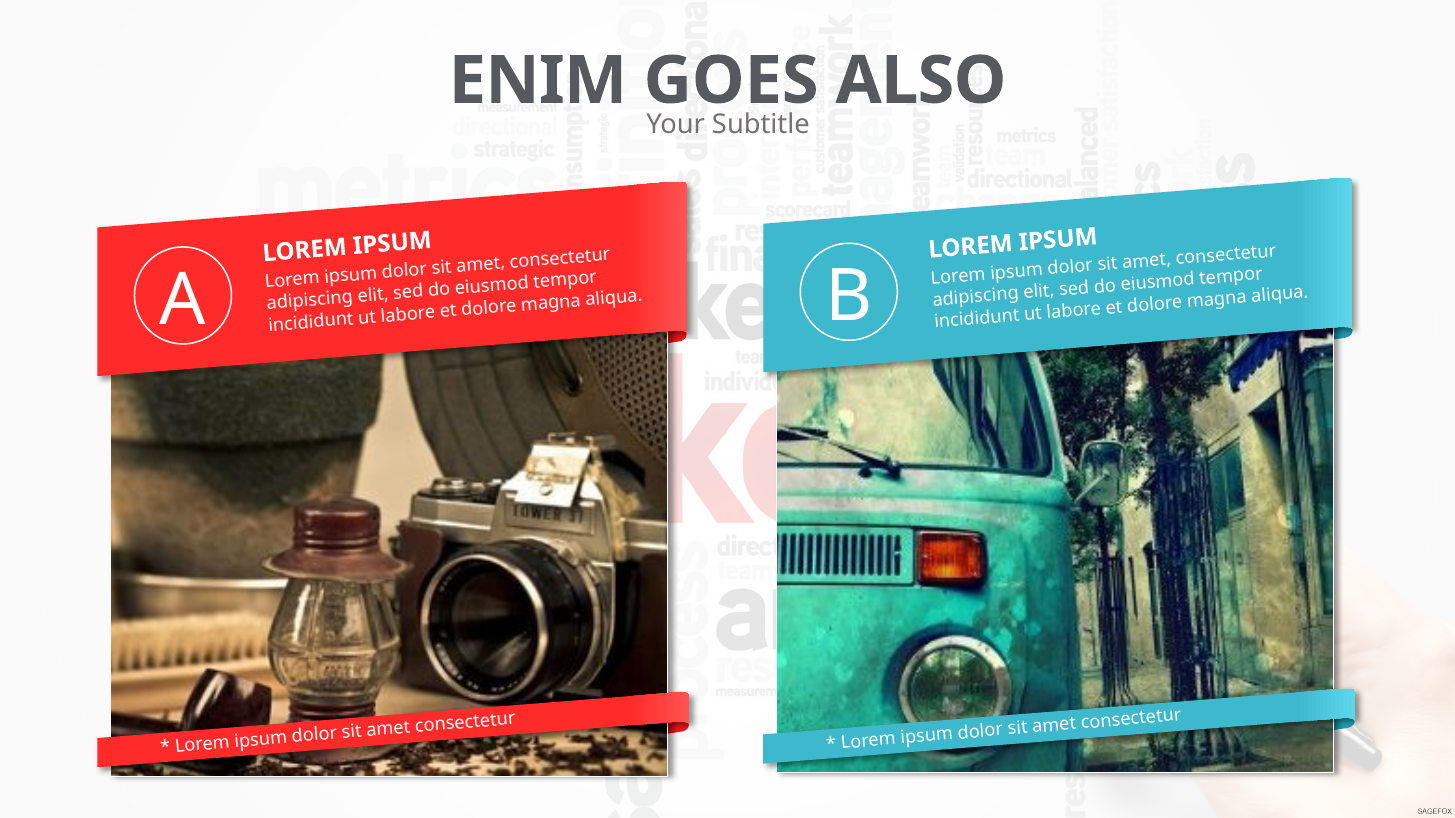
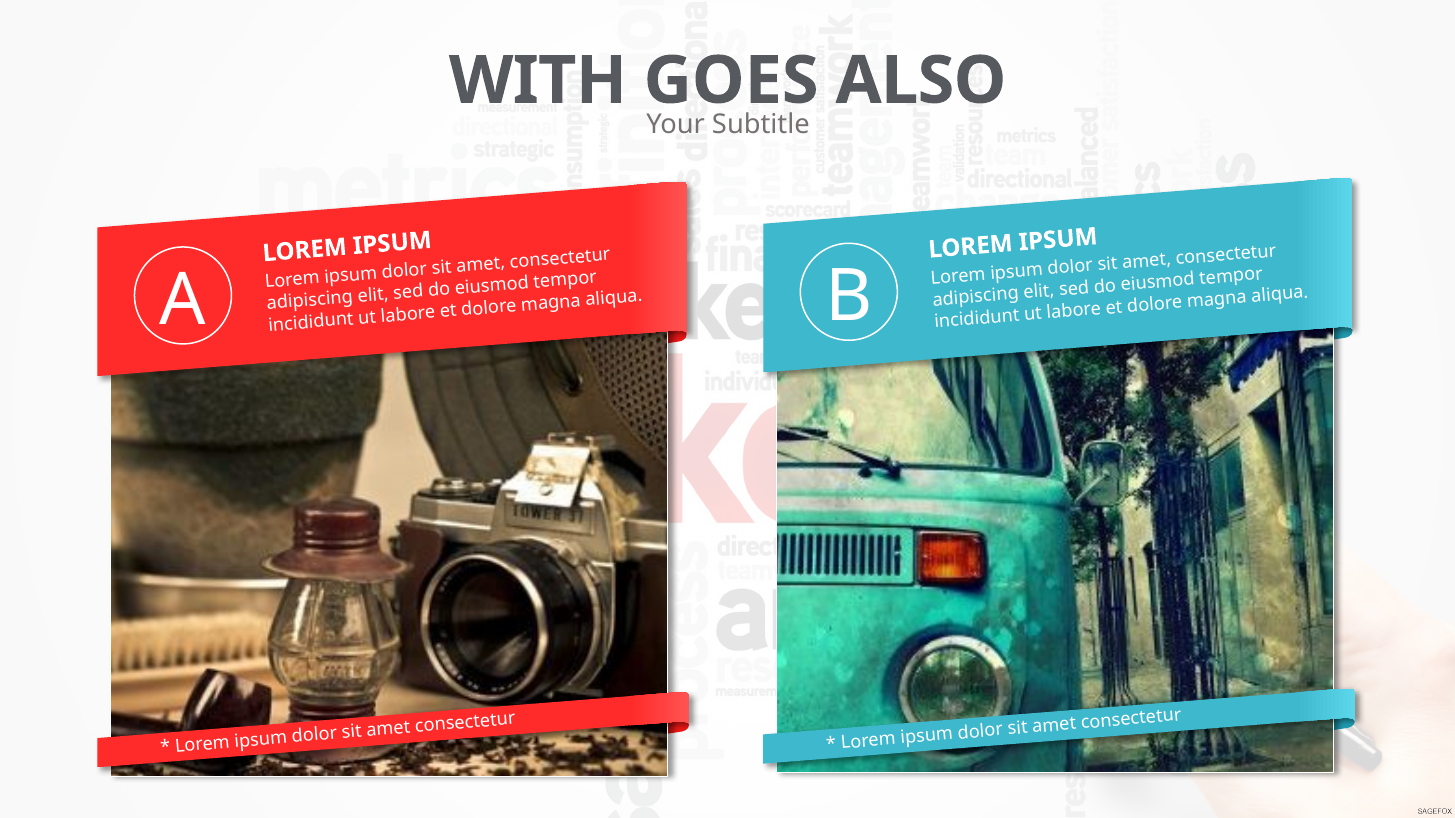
ENIM: ENIM -> WITH
